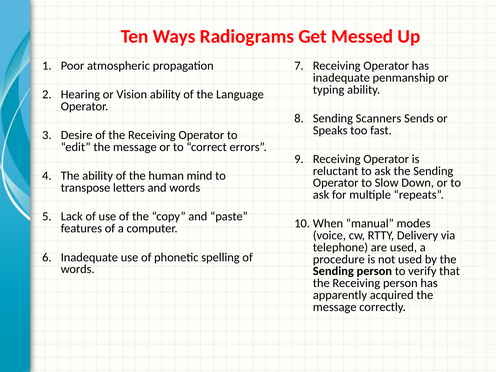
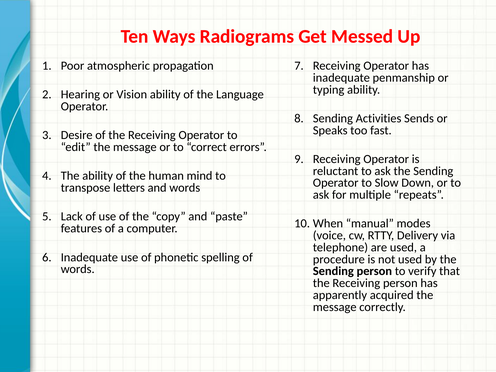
Scanners: Scanners -> Activities
